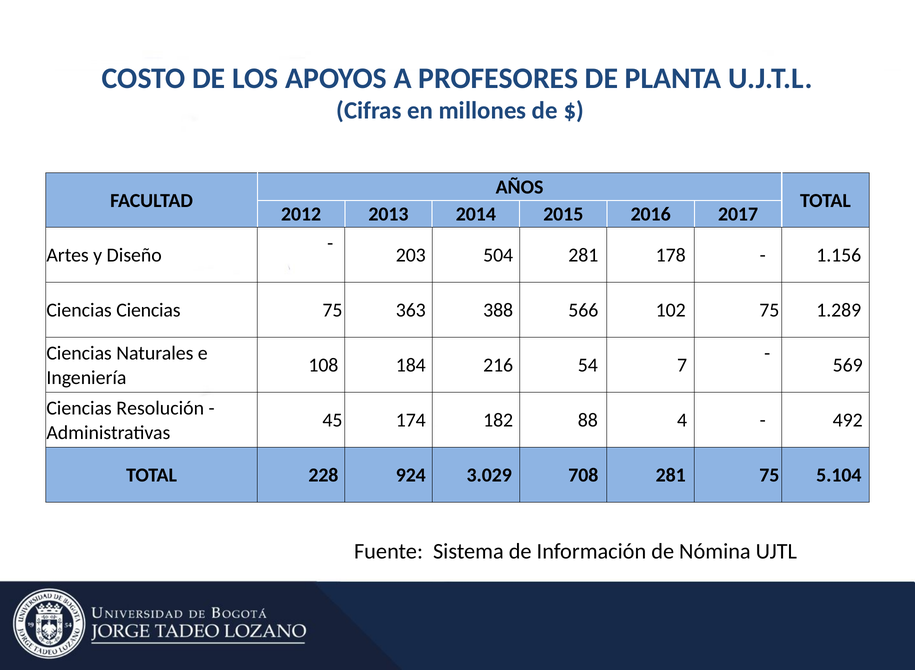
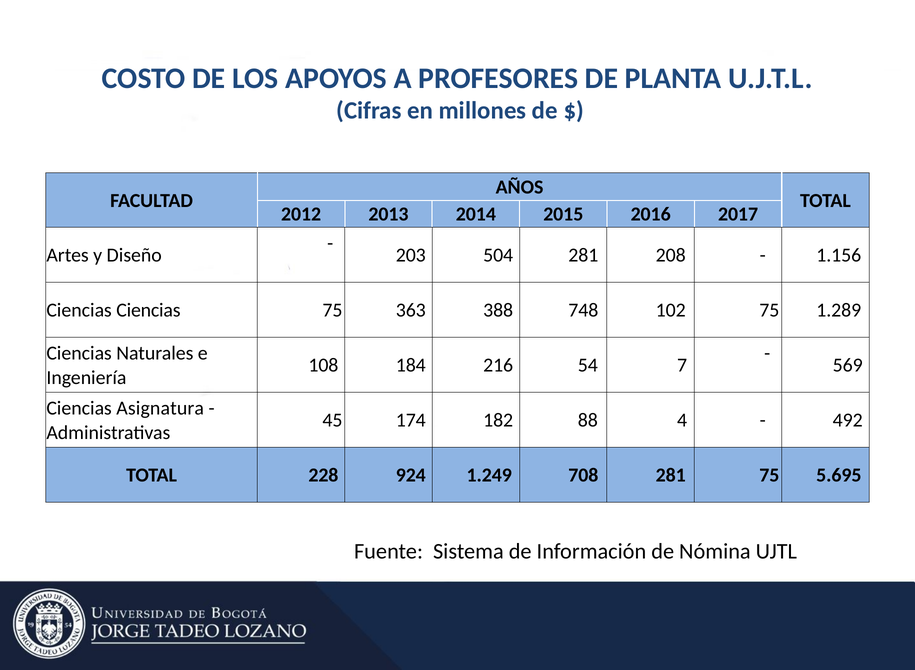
178: 178 -> 208
566: 566 -> 748
Resolución: Resolución -> Asignatura
3.029: 3.029 -> 1.249
5.104: 5.104 -> 5.695
